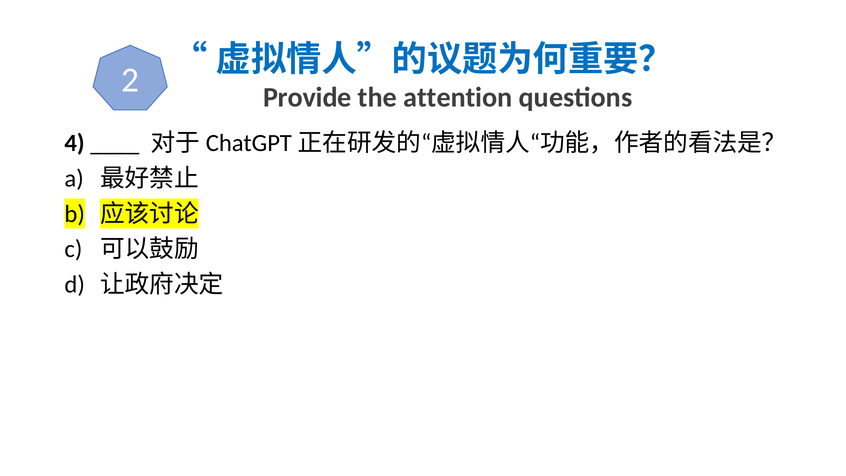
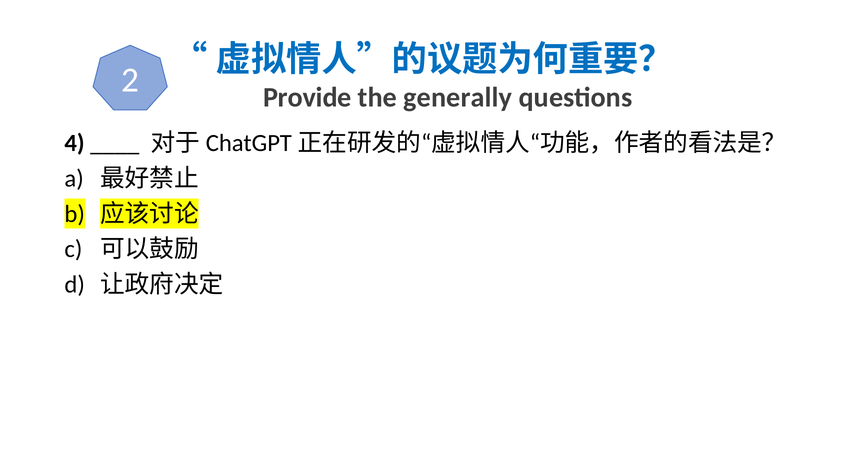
attention: attention -> generally
